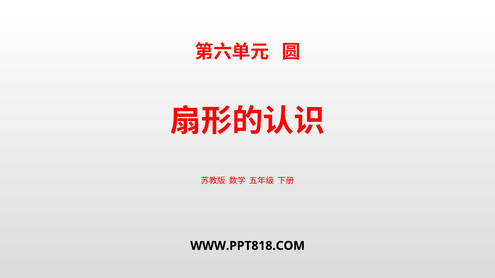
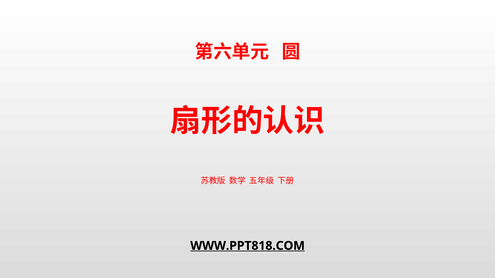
WWW.PPT818.COM underline: none -> present
